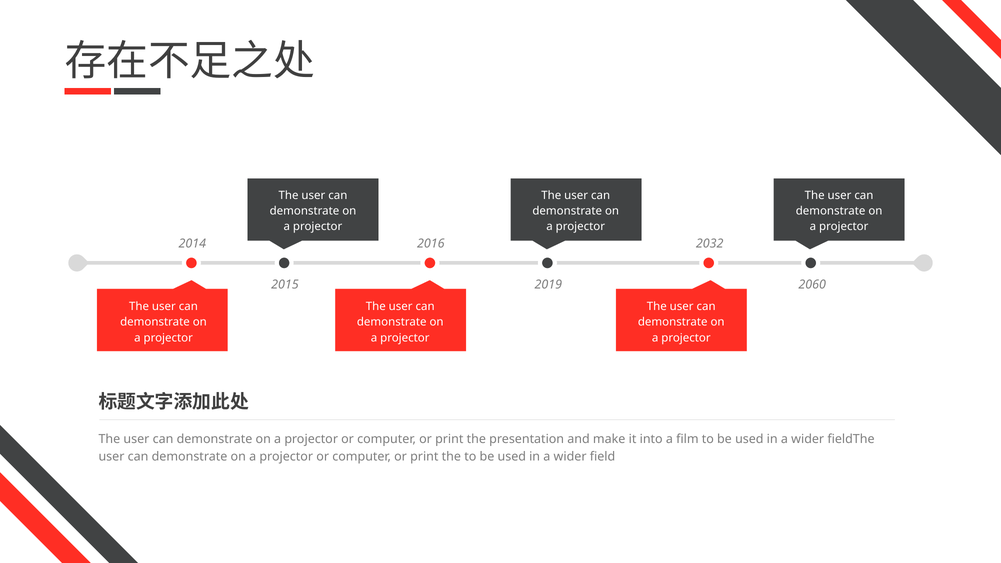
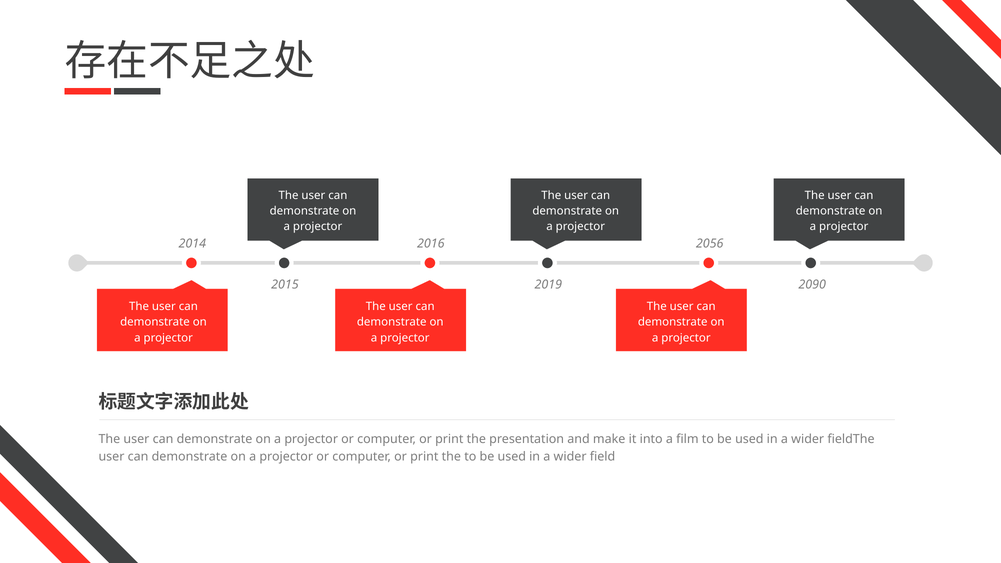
2032: 2032 -> 2056
2060: 2060 -> 2090
